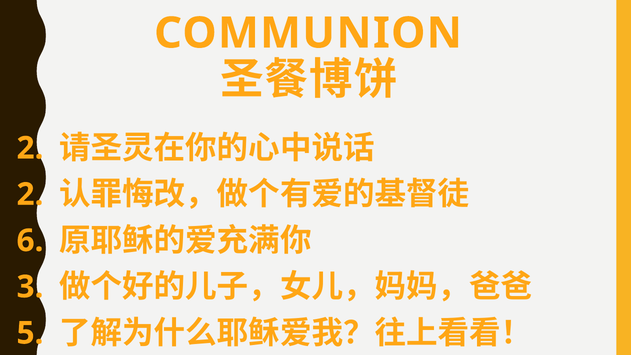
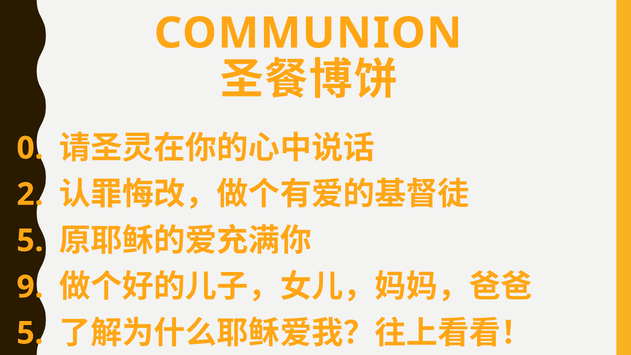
2 at (30, 148): 2 -> 0
6 at (30, 241): 6 -> 5
3: 3 -> 9
